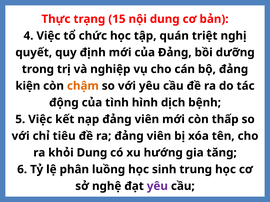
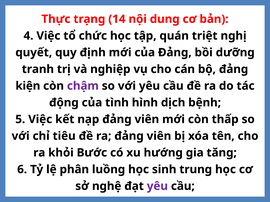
15: 15 -> 14
trong: trong -> tranh
chậm colour: orange -> purple
khỏi Dung: Dung -> Bước
